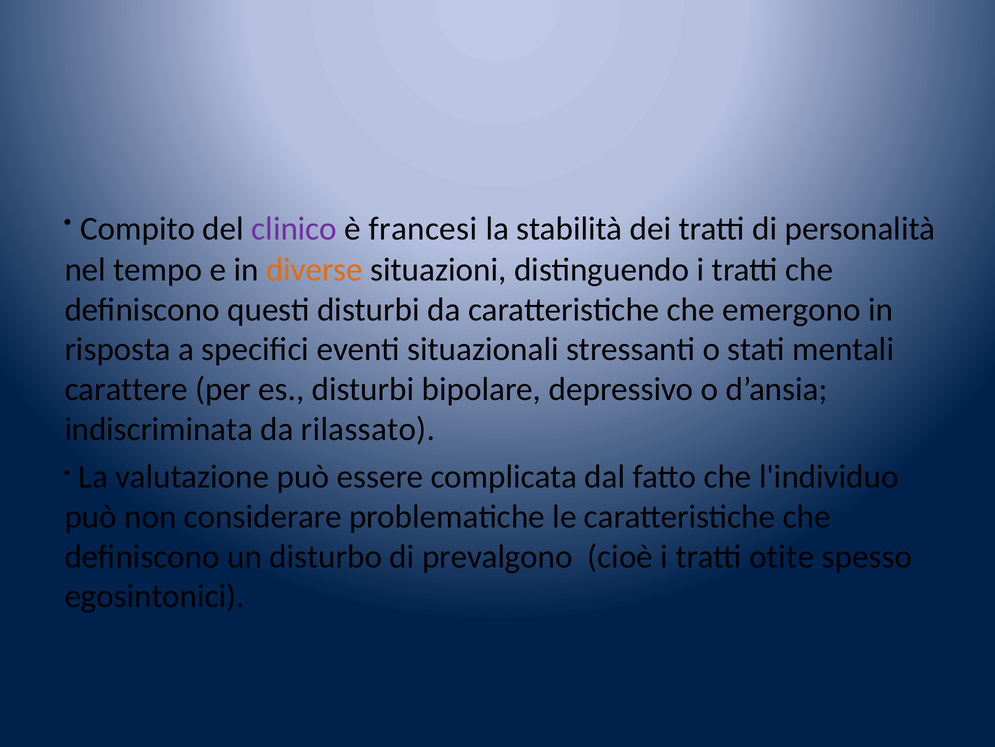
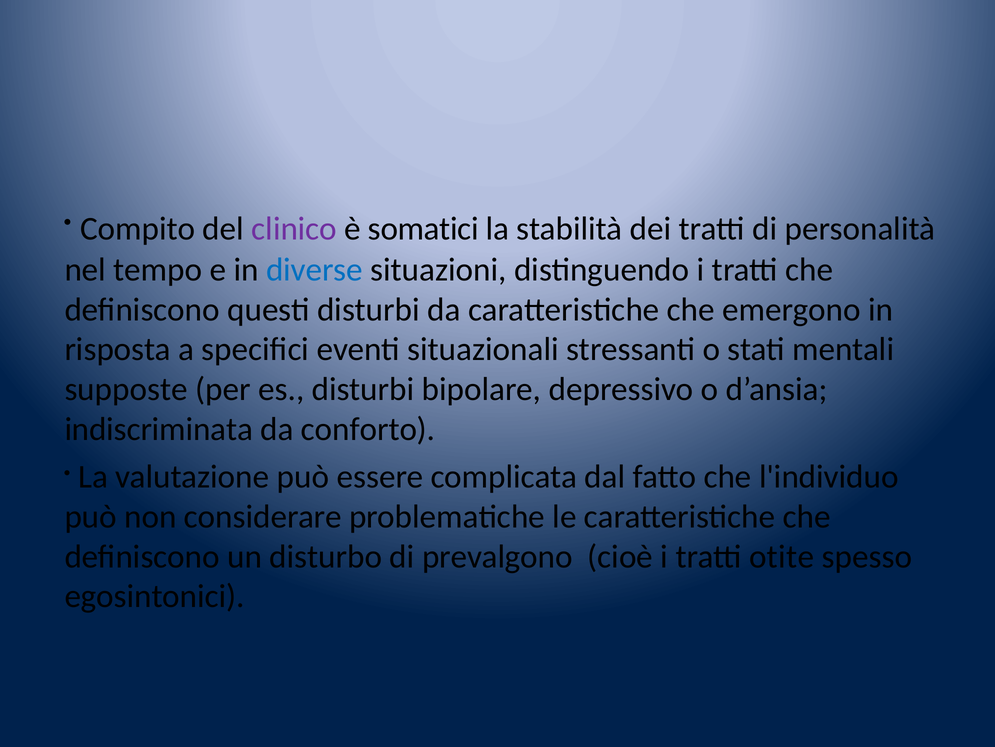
francesi: francesi -> somatici
diverse colour: orange -> blue
carattere: carattere -> supposte
rilassato: rilassato -> conforto
